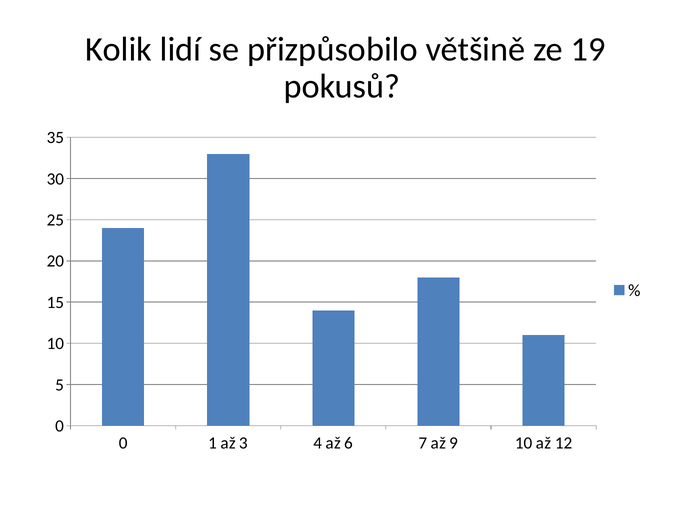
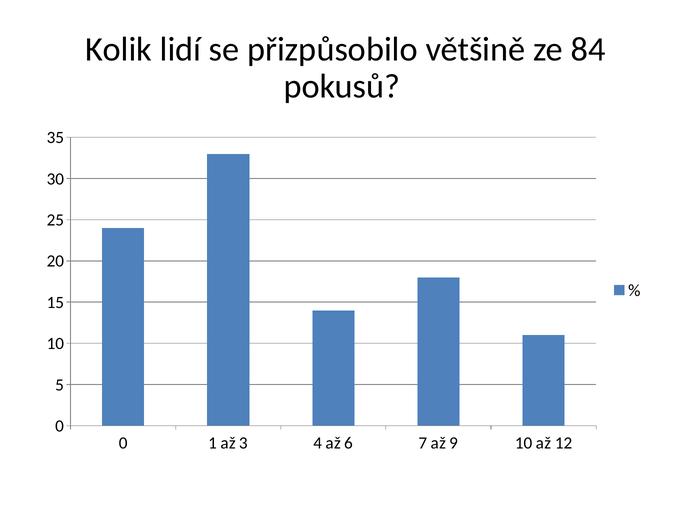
19: 19 -> 84
